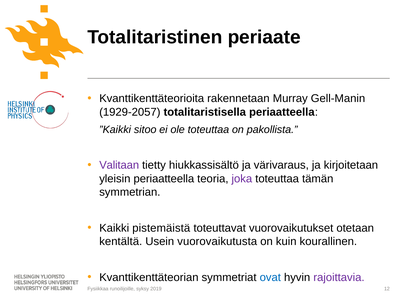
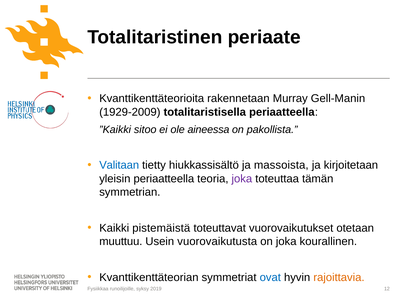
1929-2057: 1929-2057 -> 1929-2009
ole toteuttaa: toteuttaa -> aineessa
Valitaan colour: purple -> blue
värivaraus: värivaraus -> massoista
kentältä: kentältä -> muuttuu
on kuin: kuin -> joka
rajoittavia colour: purple -> orange
